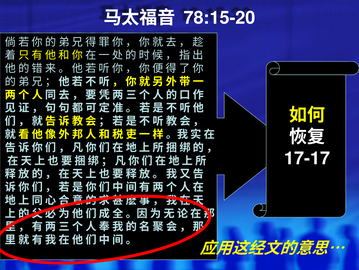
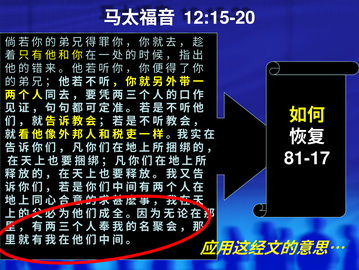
78:15-20: 78:15-20 -> 12:15-20
17-17: 17-17 -> 81-17
